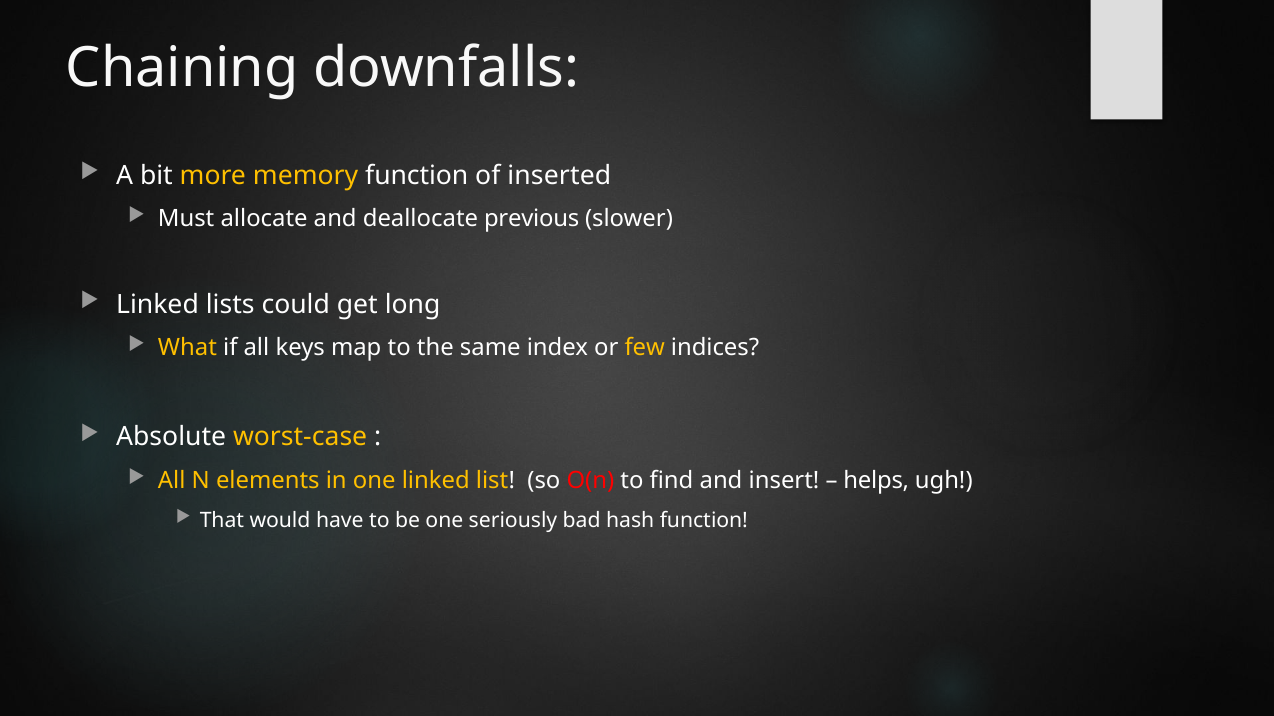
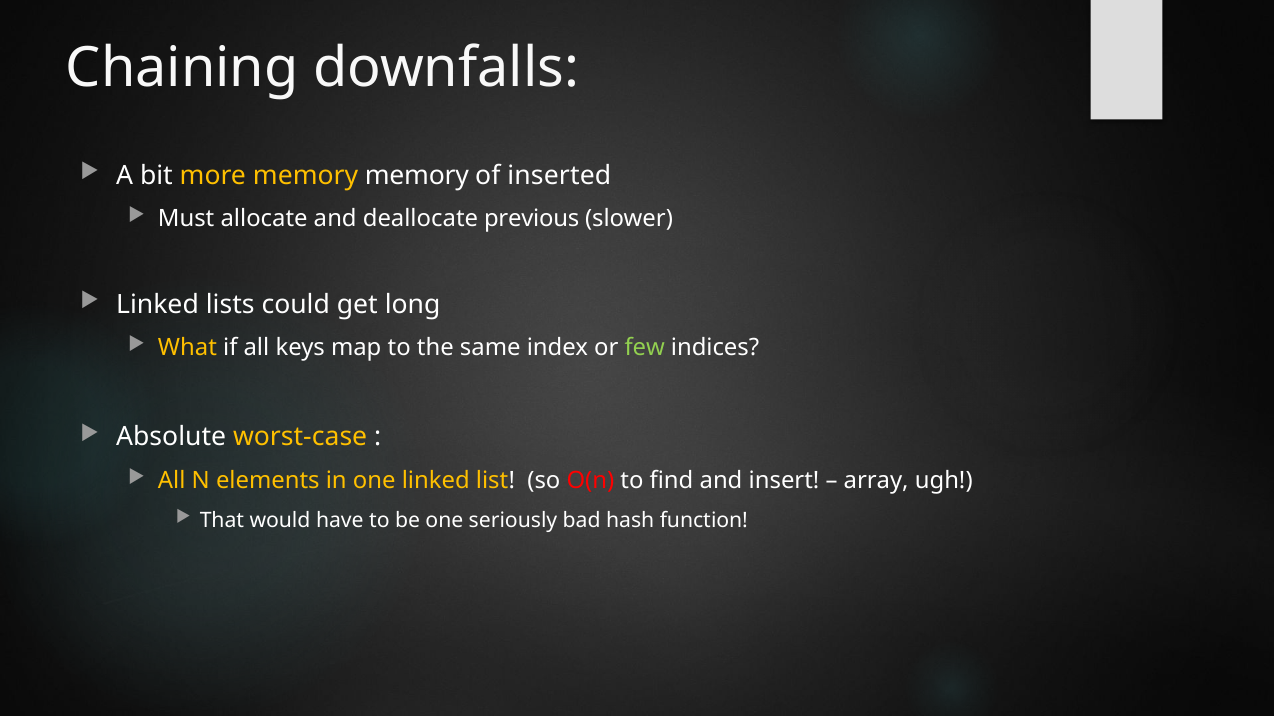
memory function: function -> memory
few colour: yellow -> light green
helps: helps -> array
